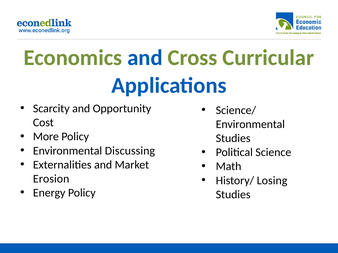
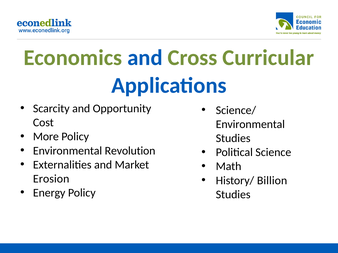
Discussing: Discussing -> Revolution
Losing: Losing -> Billion
